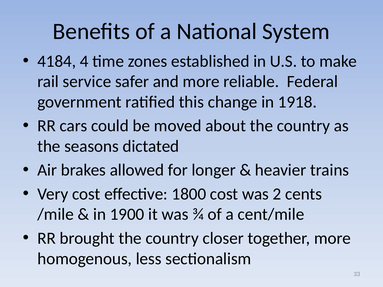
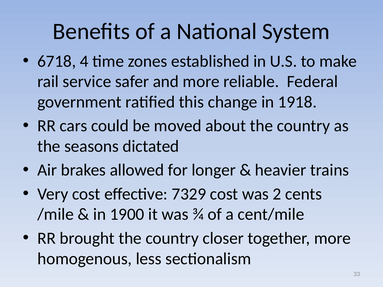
4184: 4184 -> 6718
1800: 1800 -> 7329
